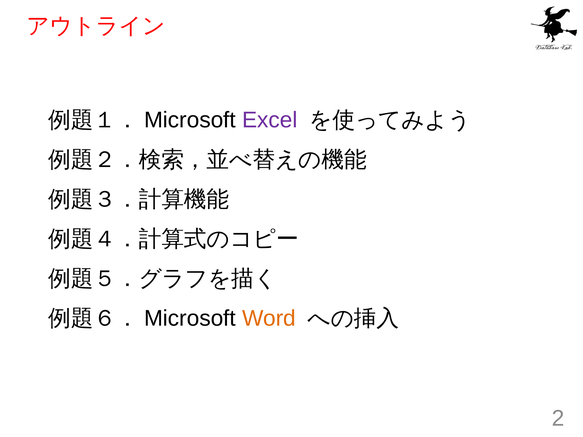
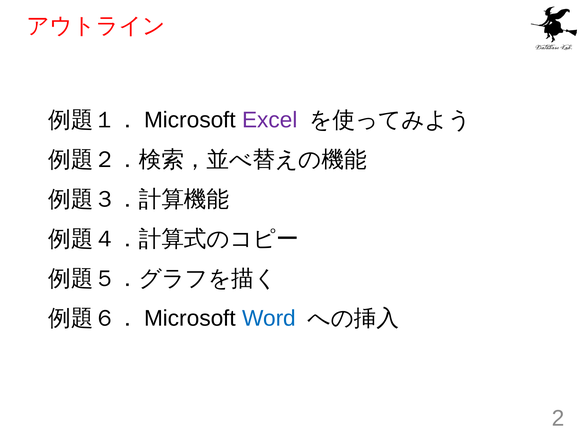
Word colour: orange -> blue
